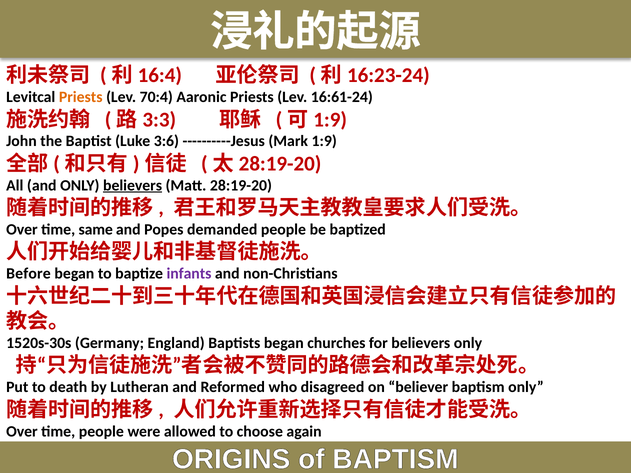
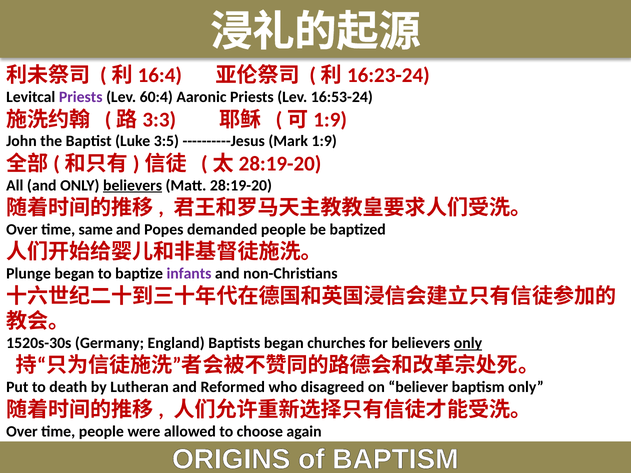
Priests at (81, 97) colour: orange -> purple
70:4: 70:4 -> 60:4
16:61-24: 16:61-24 -> 16:53-24
3:6: 3:6 -> 3:5
Before: Before -> Plunge
only at (468, 343) underline: none -> present
